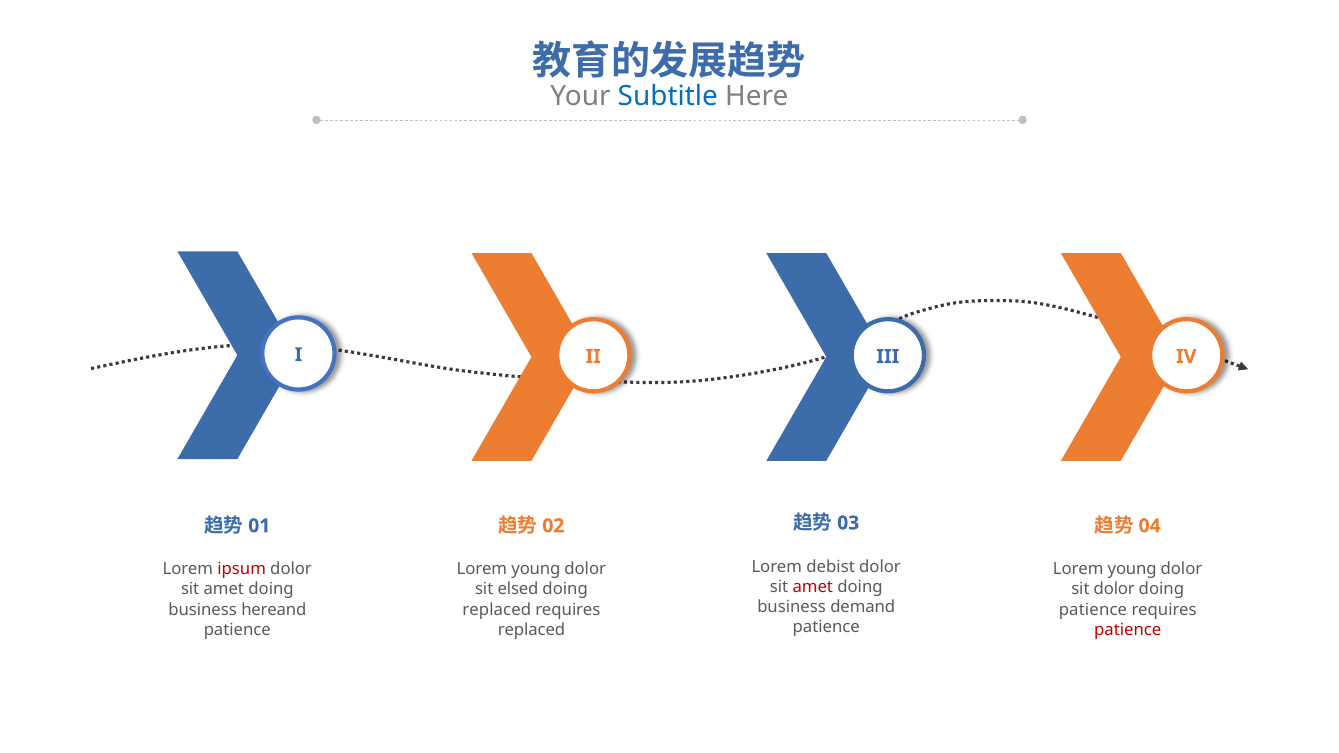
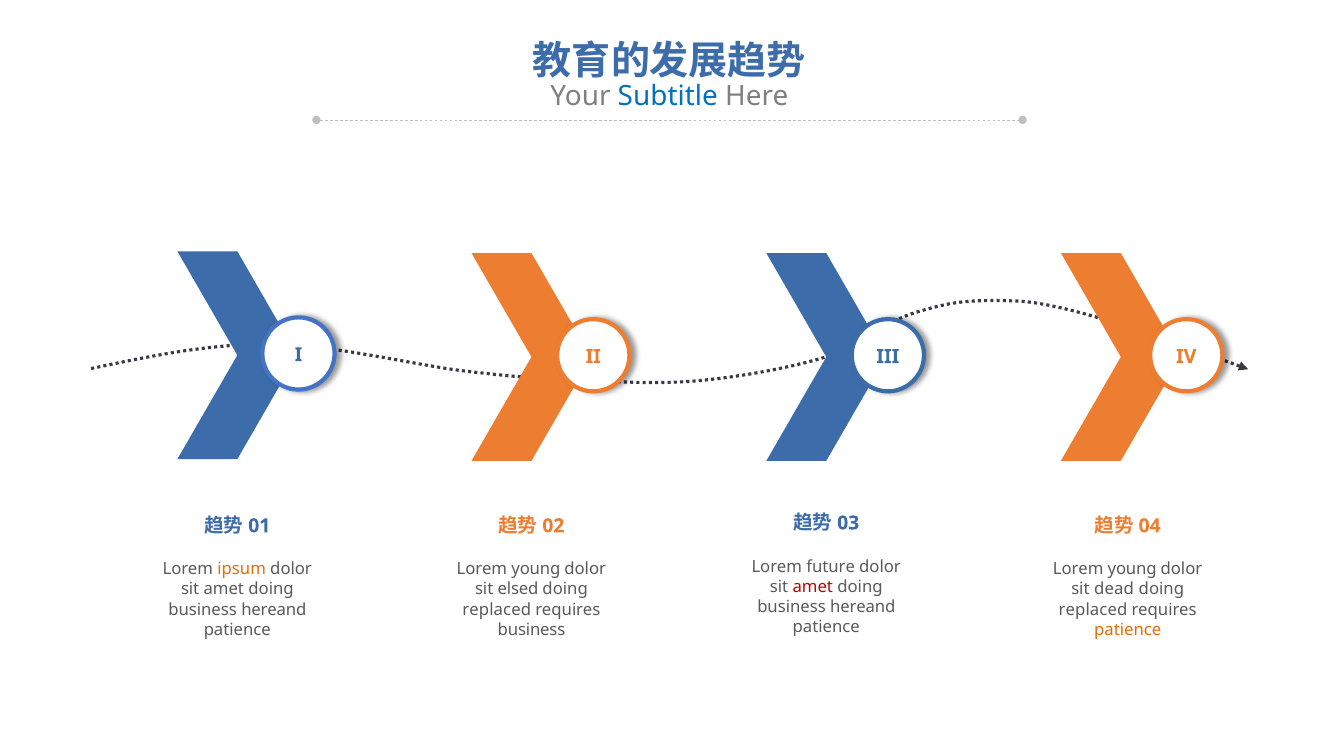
debist: debist -> future
ipsum colour: red -> orange
sit dolor: dolor -> dead
demand at (863, 607): demand -> hereand
patience at (1093, 610): patience -> replaced
replaced at (532, 630): replaced -> business
patience at (1128, 630) colour: red -> orange
